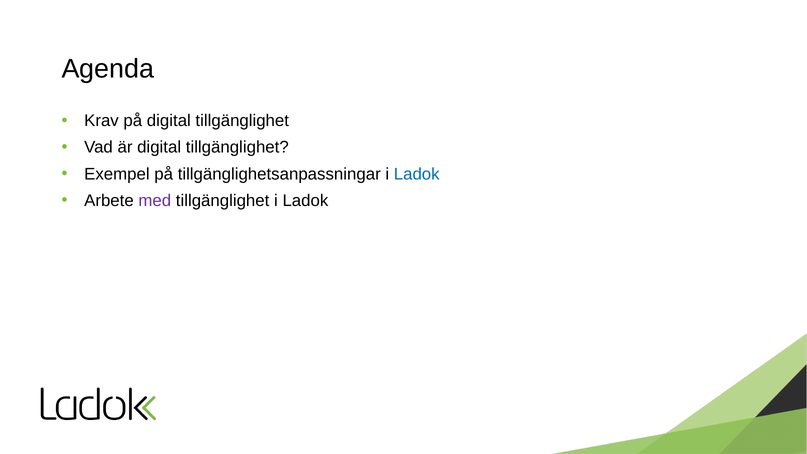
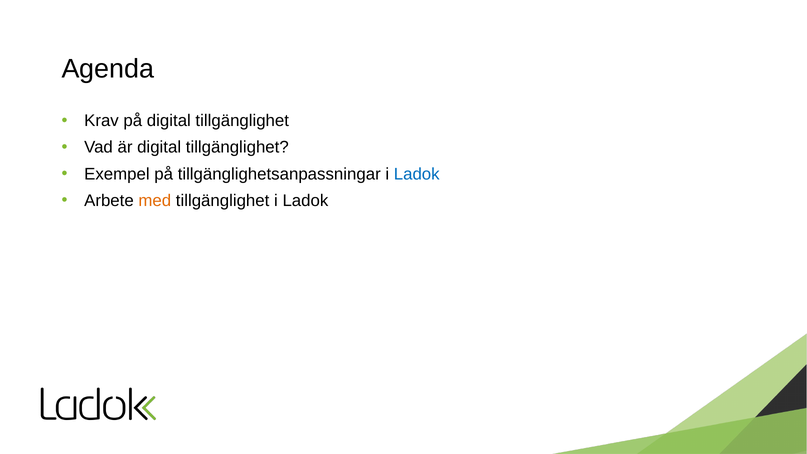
med colour: purple -> orange
